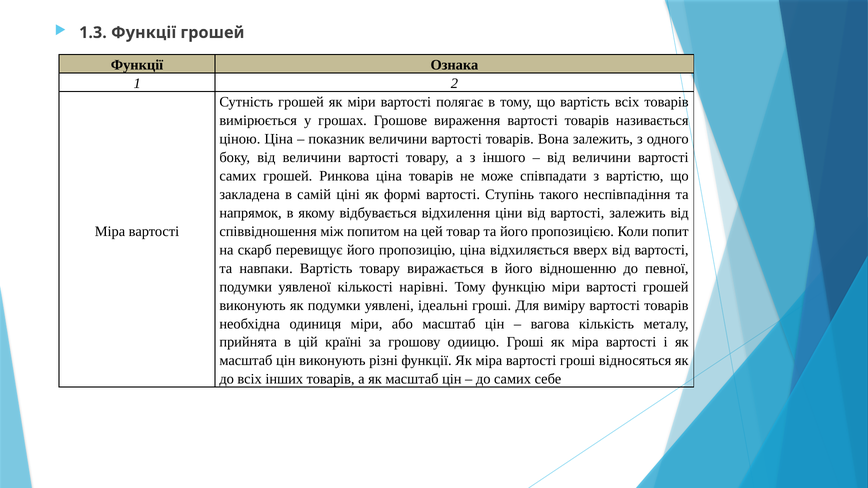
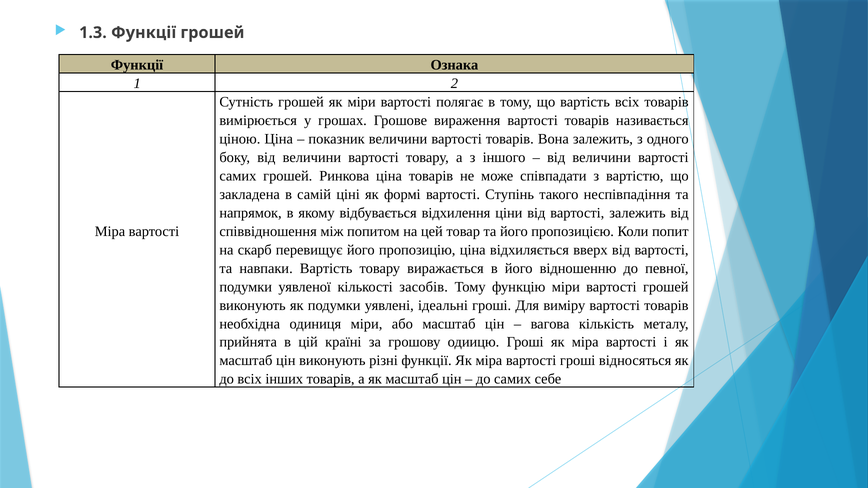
нарівні: нарівні -> засобів
